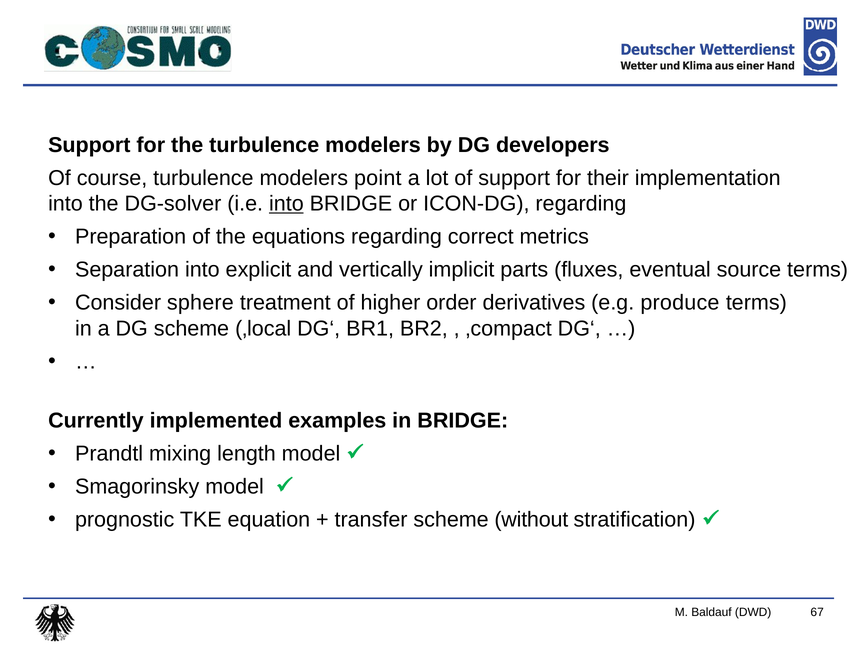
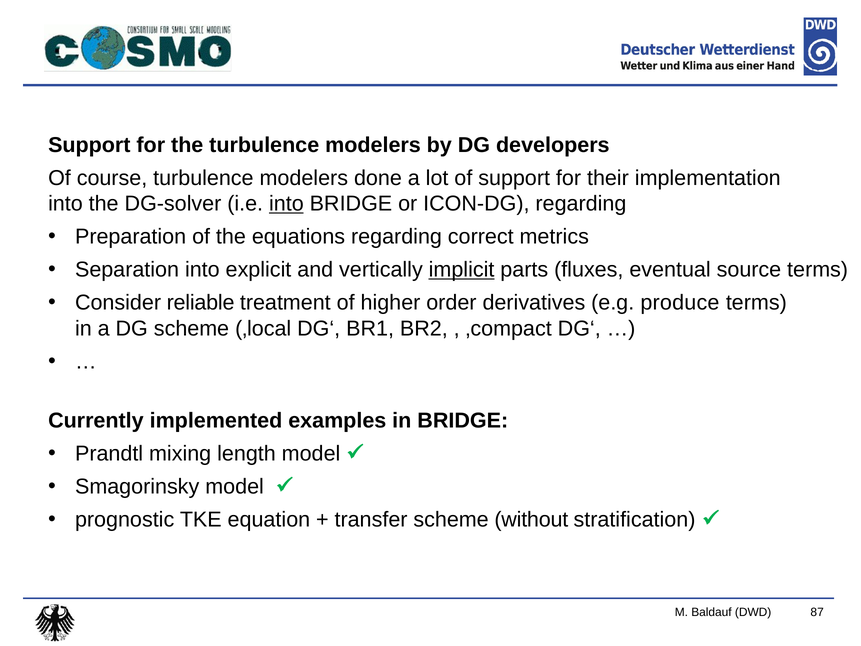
point: point -> done
implicit underline: none -> present
sphere: sphere -> reliable
67: 67 -> 87
